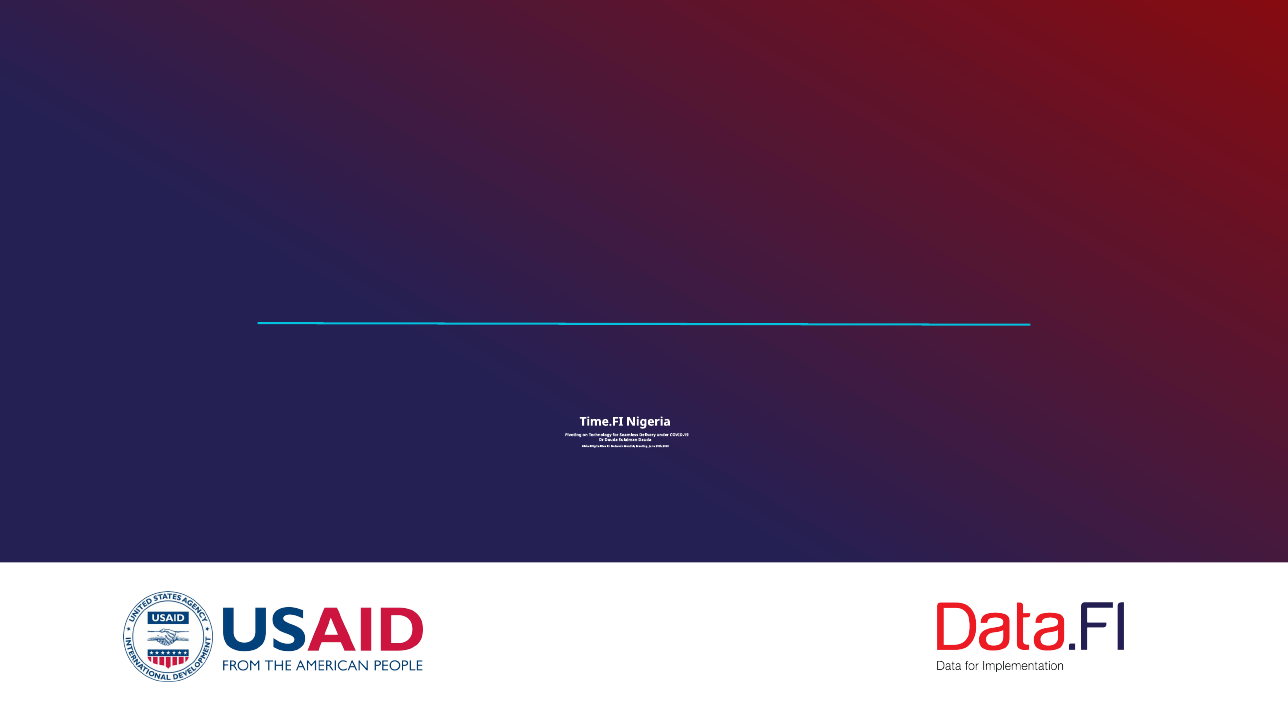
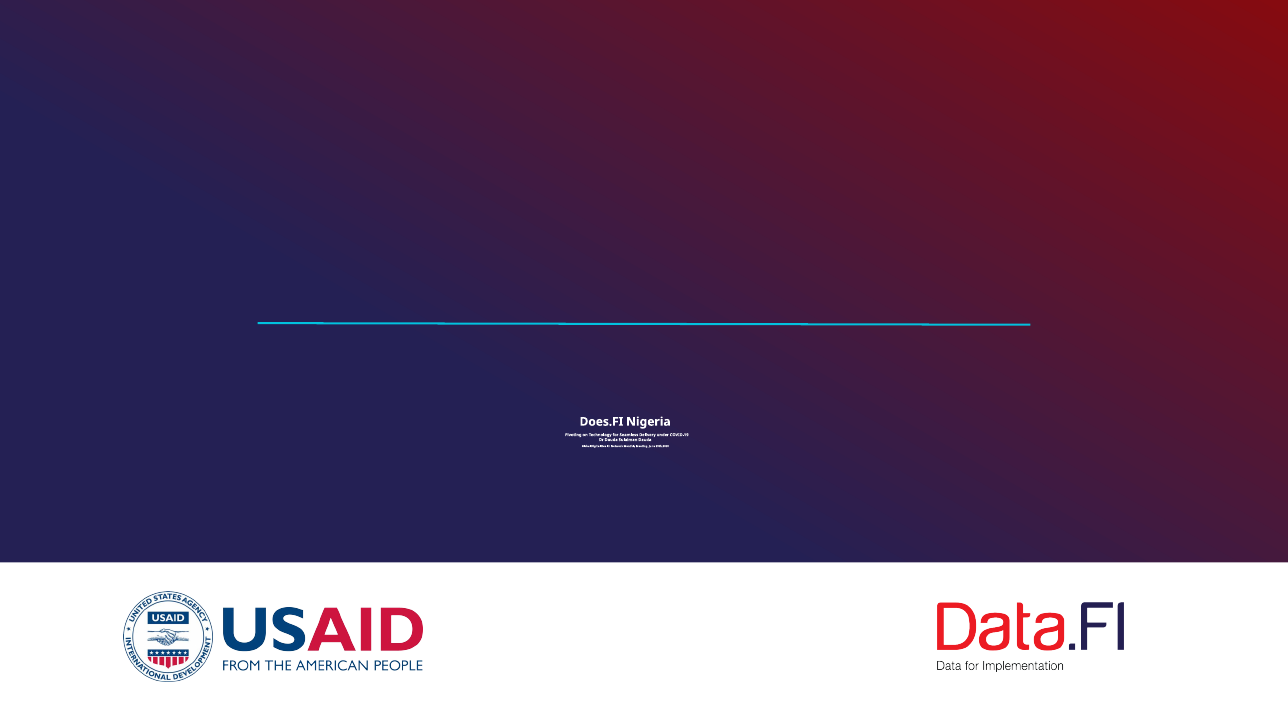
Time.FI: Time.FI -> Does.FI
